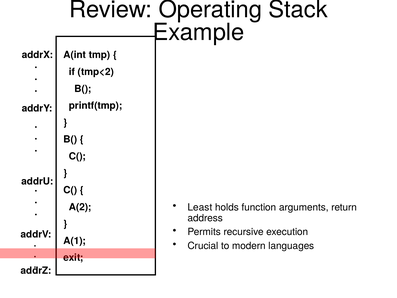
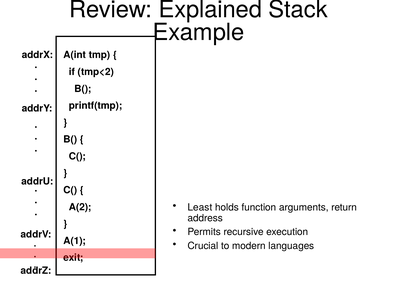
Operating: Operating -> Explained
